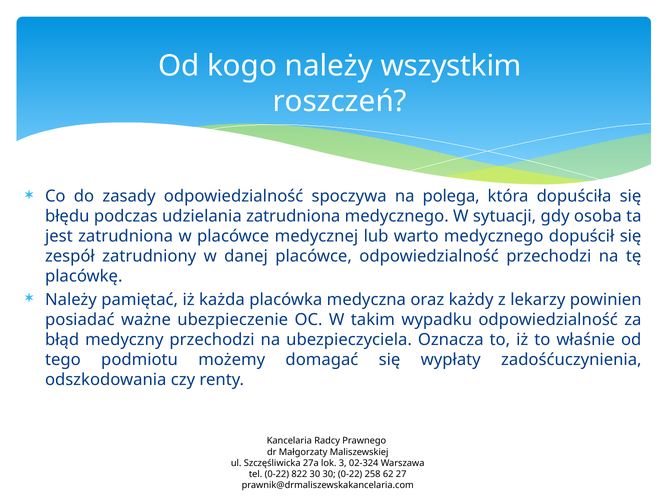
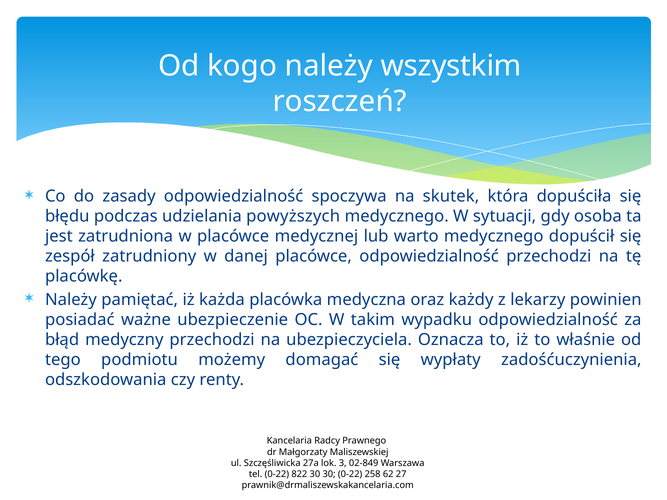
polega: polega -> skutek
udzielania zatrudniona: zatrudniona -> powyższych
02-324: 02-324 -> 02-849
